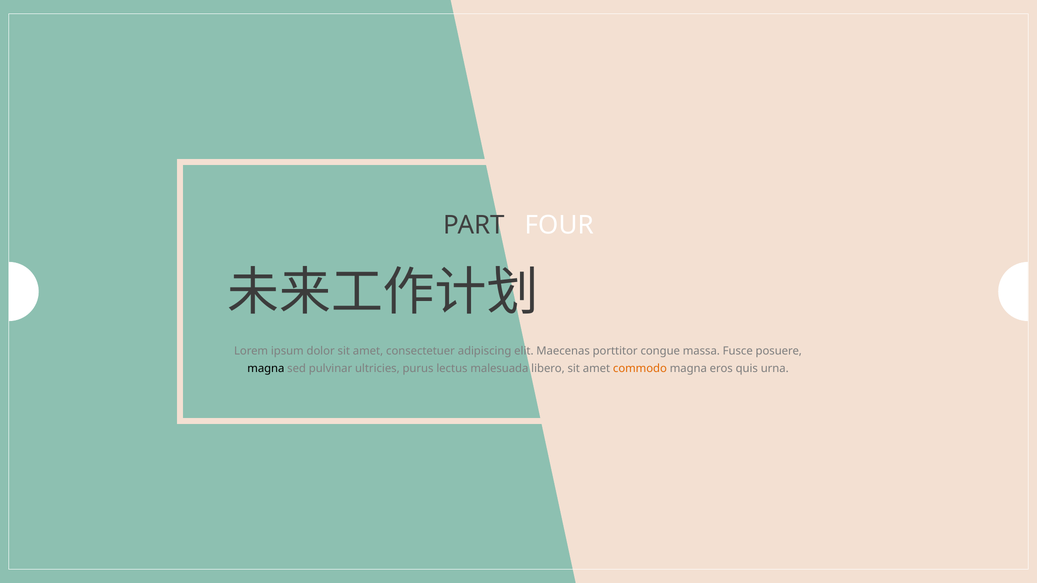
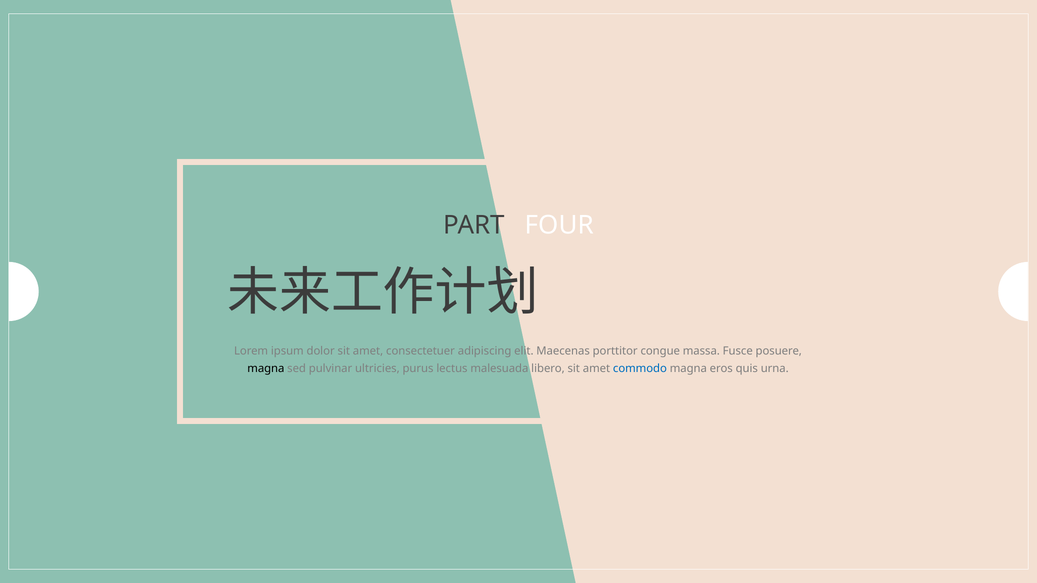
commodo colour: orange -> blue
